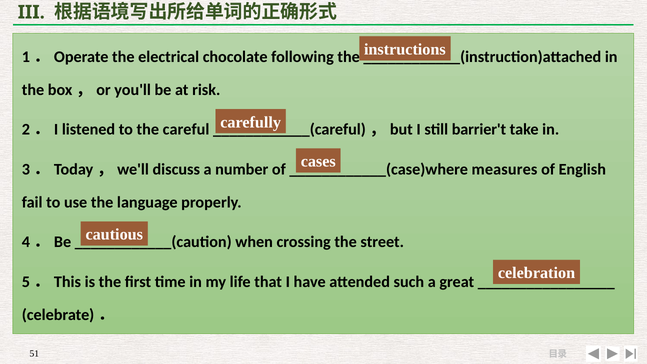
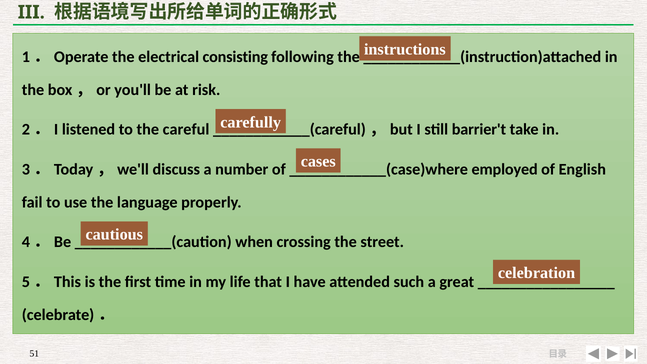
chocolate: chocolate -> consisting
measures: measures -> employed
